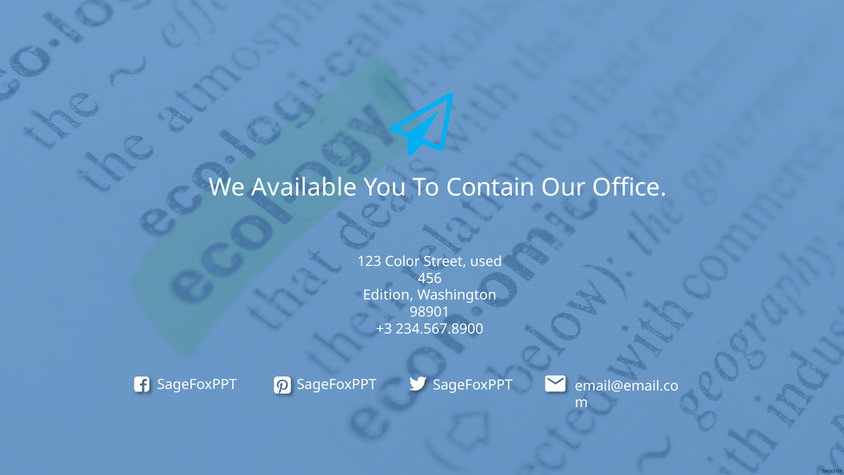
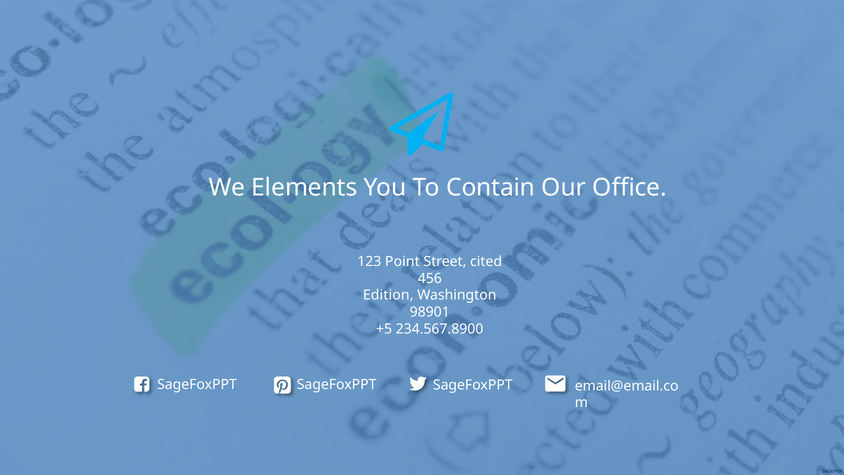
Available: Available -> Elements
Color: Color -> Point
used: used -> cited
+3: +3 -> +5
